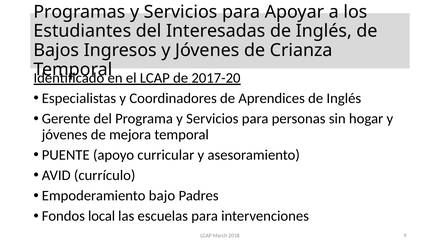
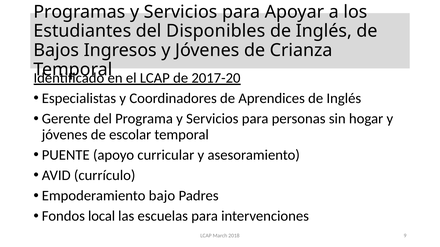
Interesadas: Interesadas -> Disponibles
mejora: mejora -> escolar
